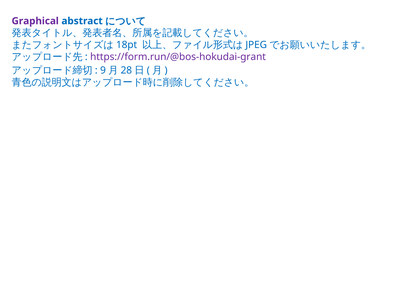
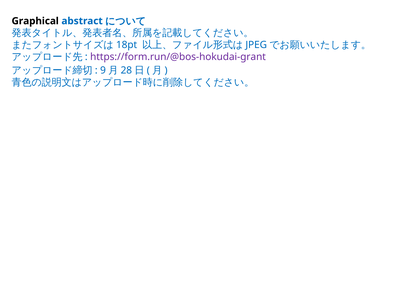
Graphical colour: purple -> black
